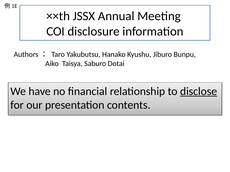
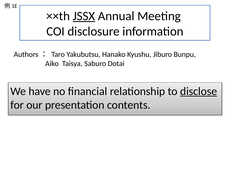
JSSX underline: none -> present
